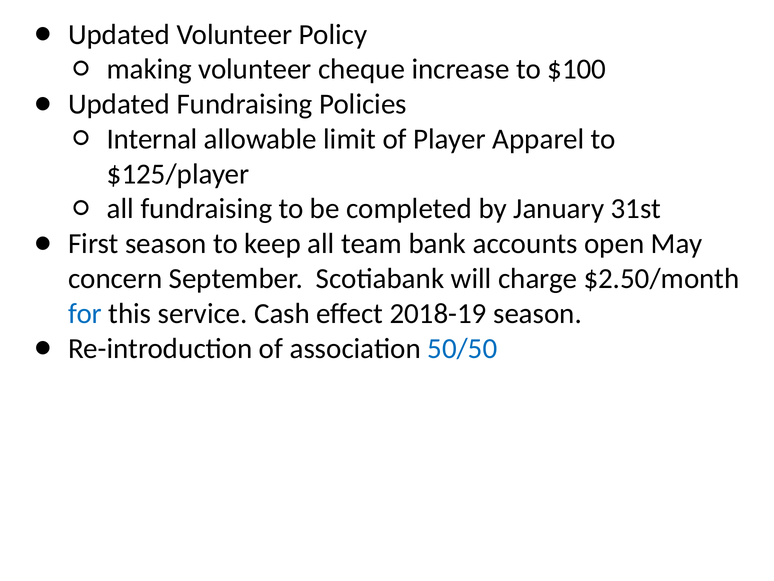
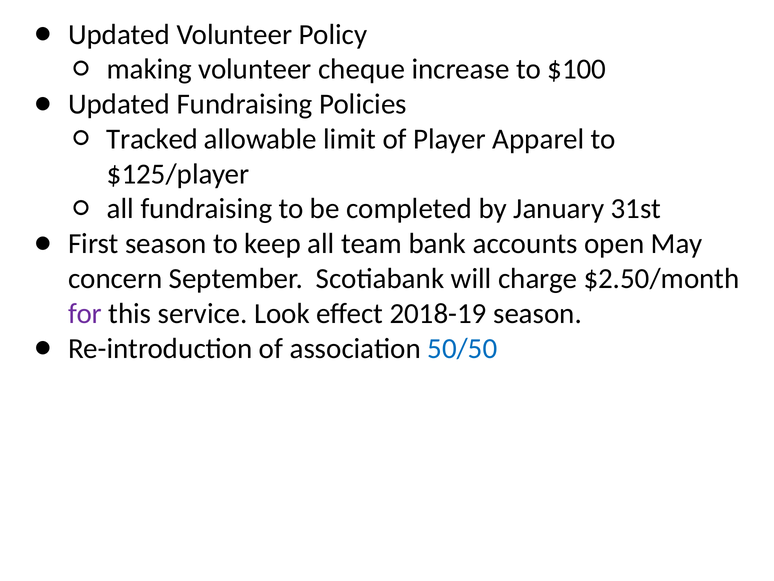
Internal: Internal -> Tracked
for colour: blue -> purple
Cash: Cash -> Look
